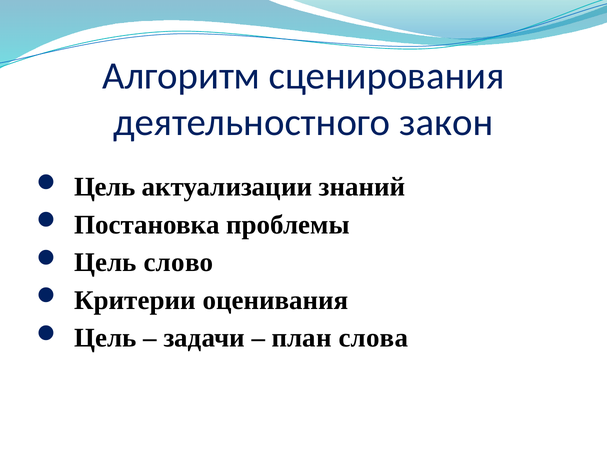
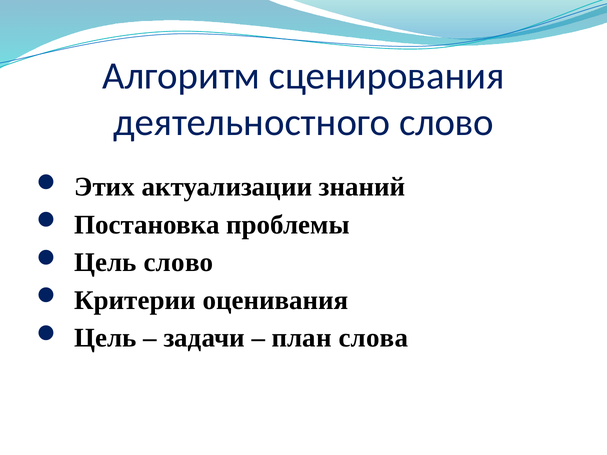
деятельностного закон: закон -> слово
Цель at (105, 187): Цель -> Этих
